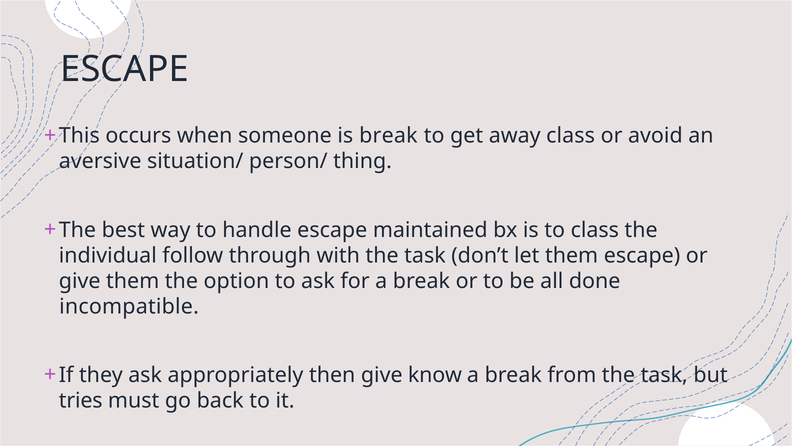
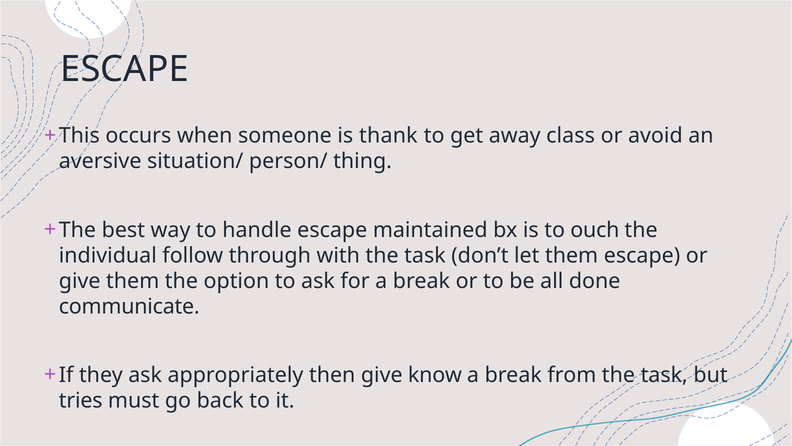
is break: break -> thank
to class: class -> ouch
incompatible: incompatible -> communicate
